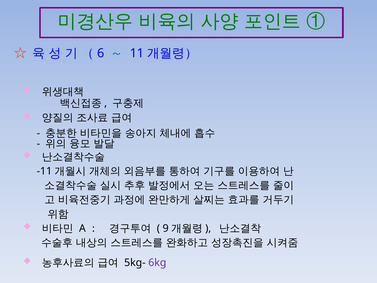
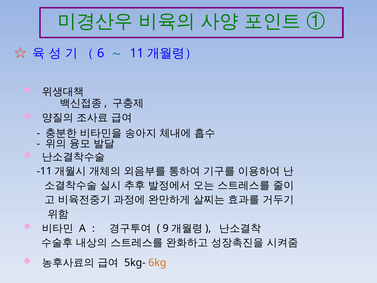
6kg colour: purple -> orange
